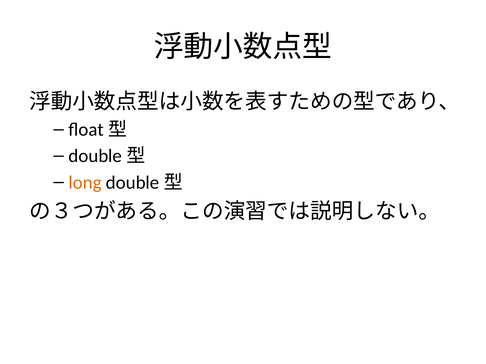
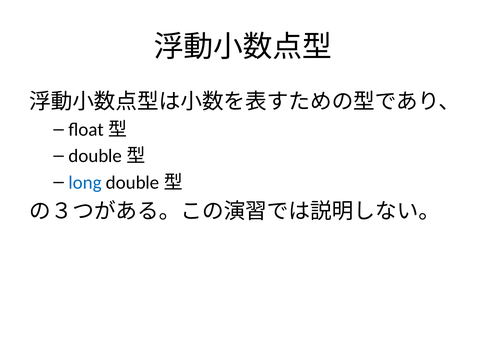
long colour: orange -> blue
